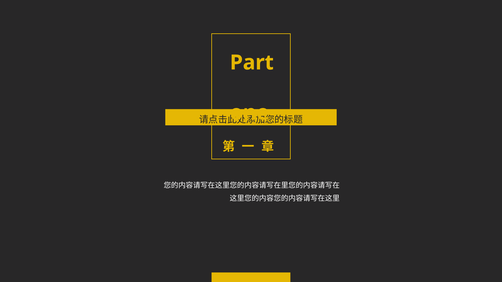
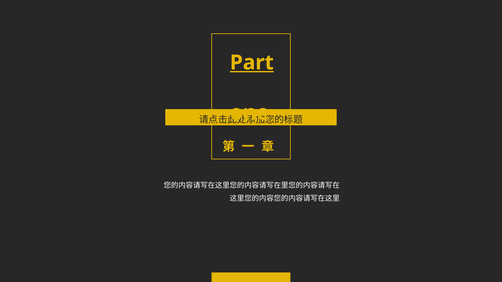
Part underline: none -> present
